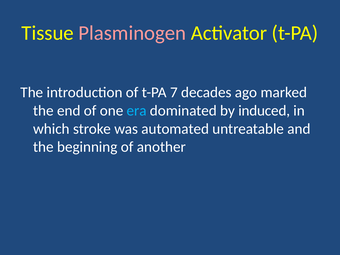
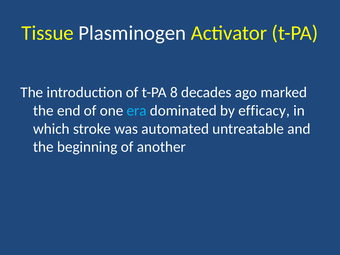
Plasminogen colour: pink -> white
7: 7 -> 8
induced: induced -> efficacy
